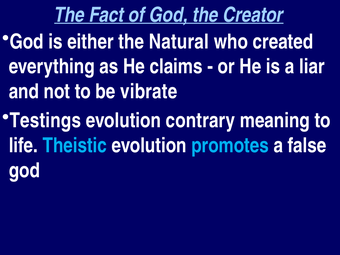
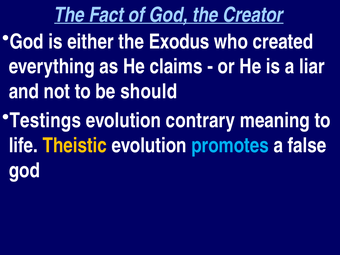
Natural: Natural -> Exodus
vibrate: vibrate -> should
Theistic colour: light blue -> yellow
